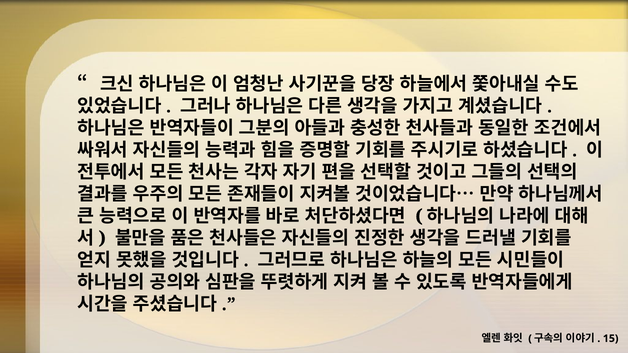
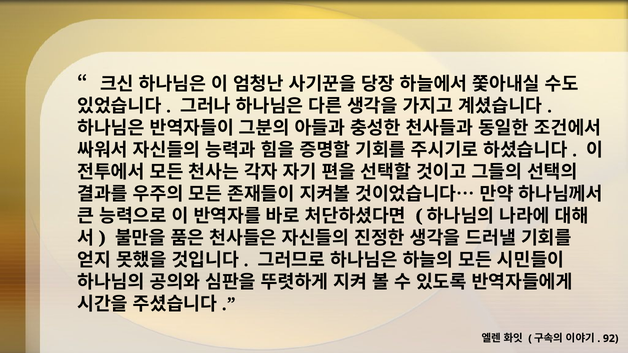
15: 15 -> 92
